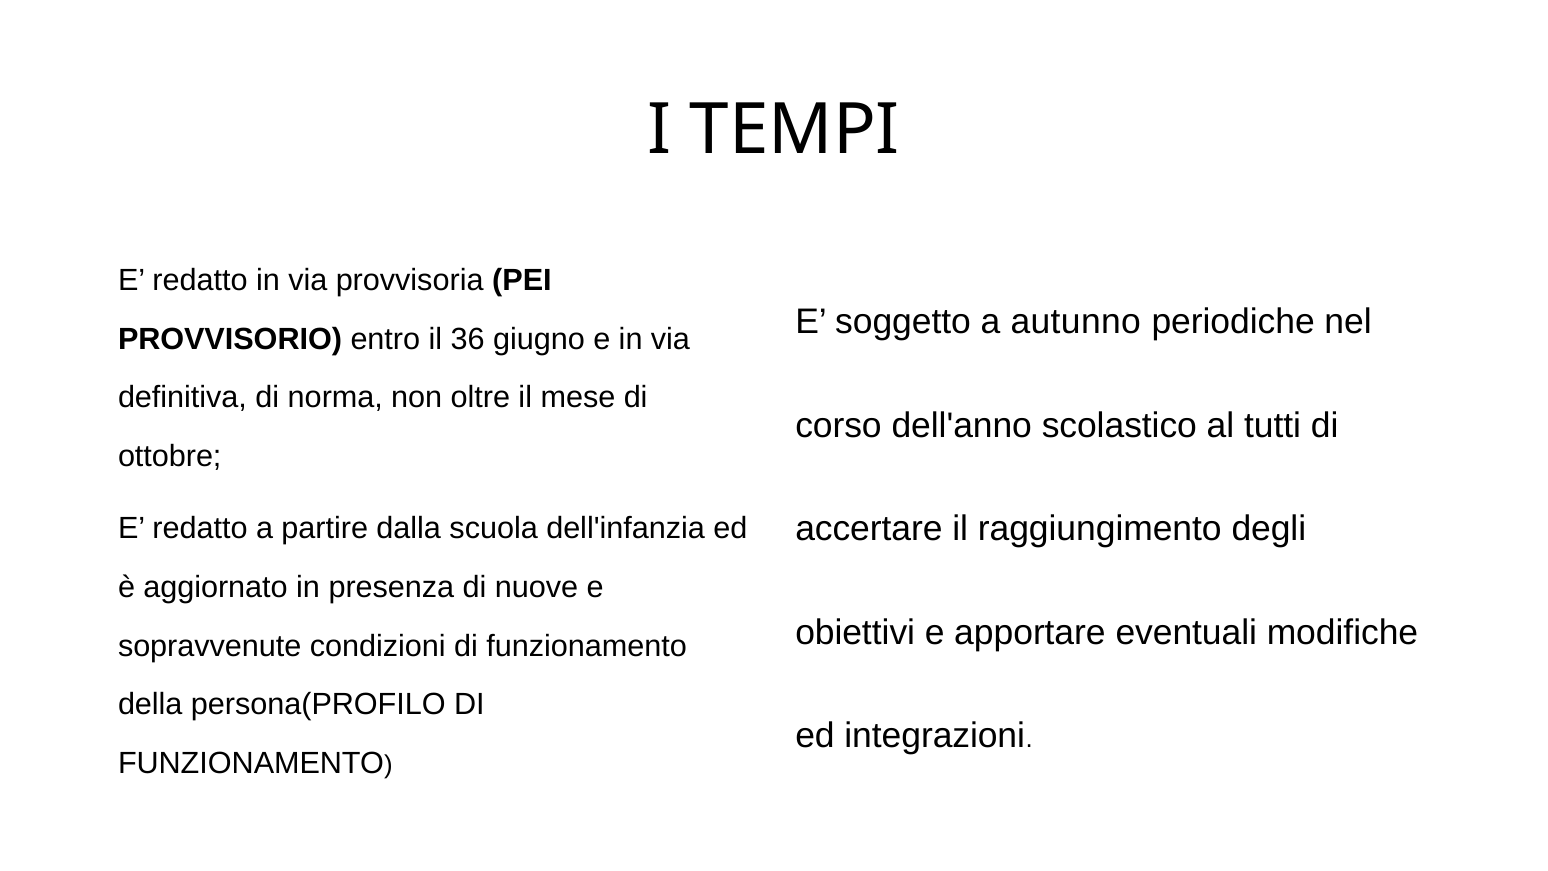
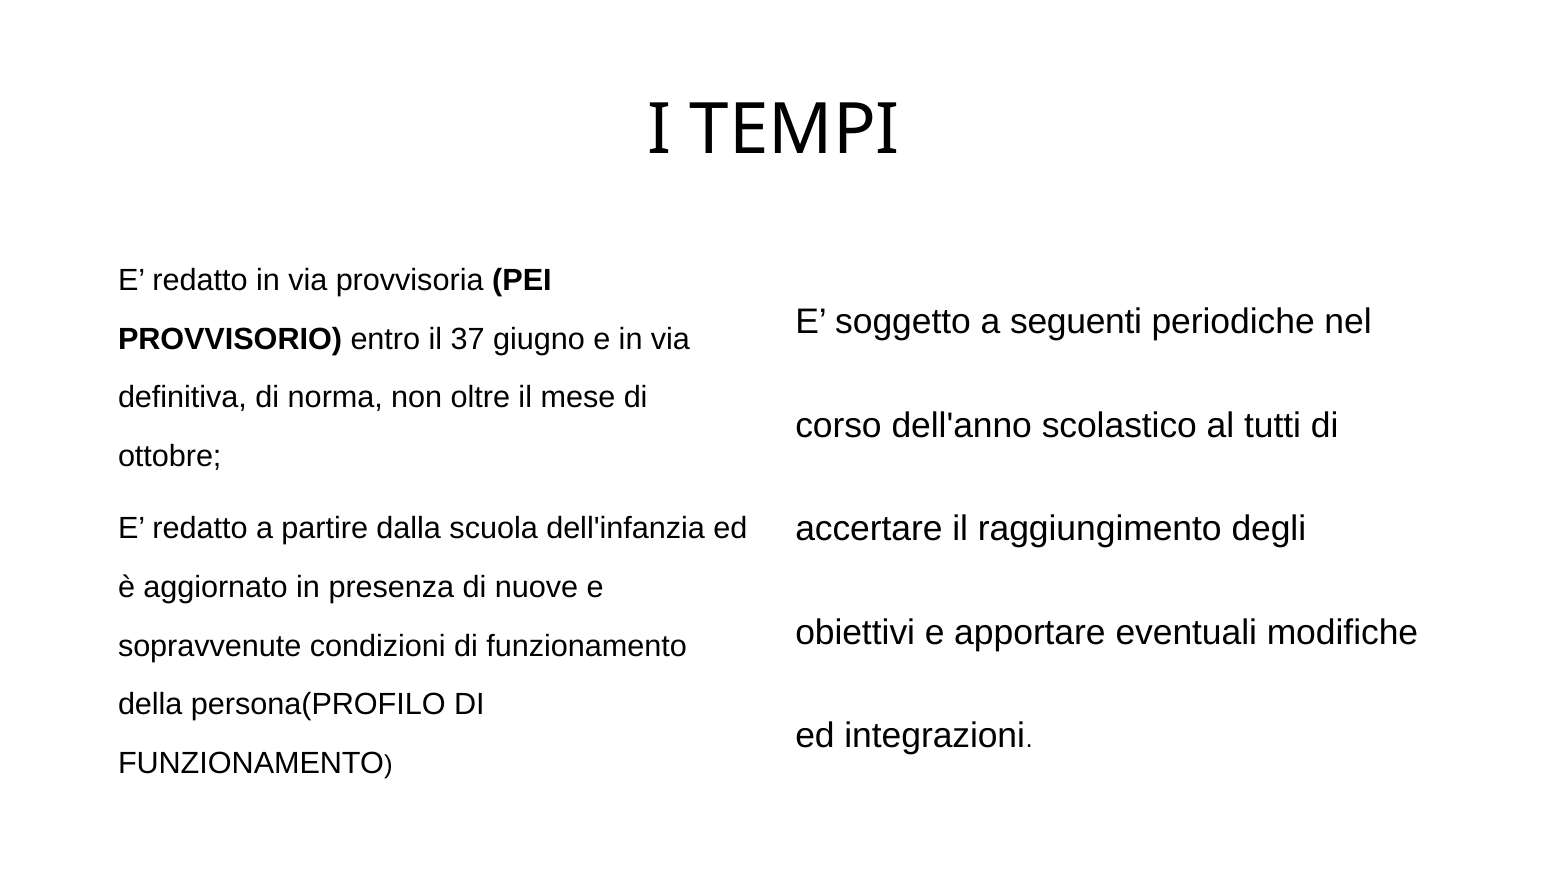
autunno: autunno -> seguenti
36: 36 -> 37
